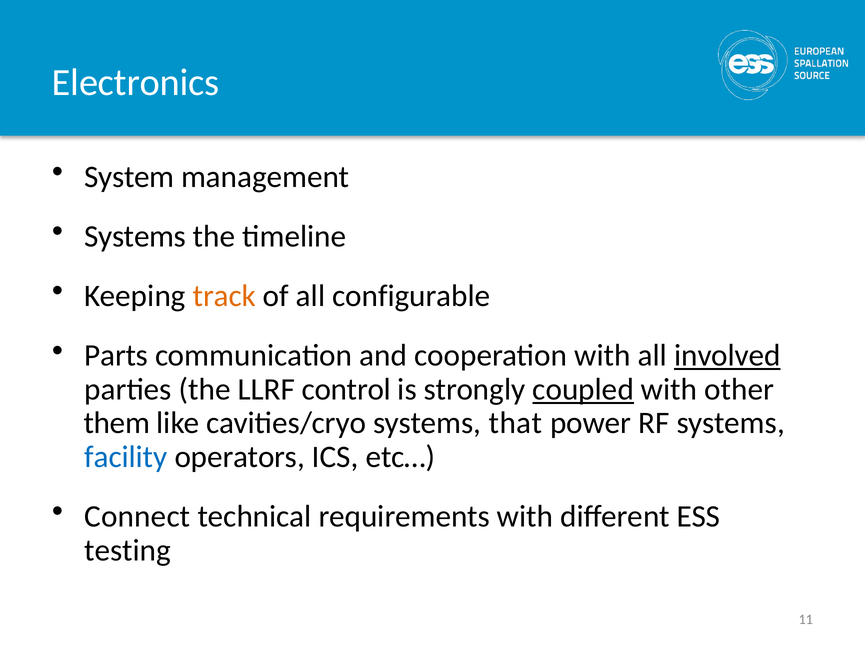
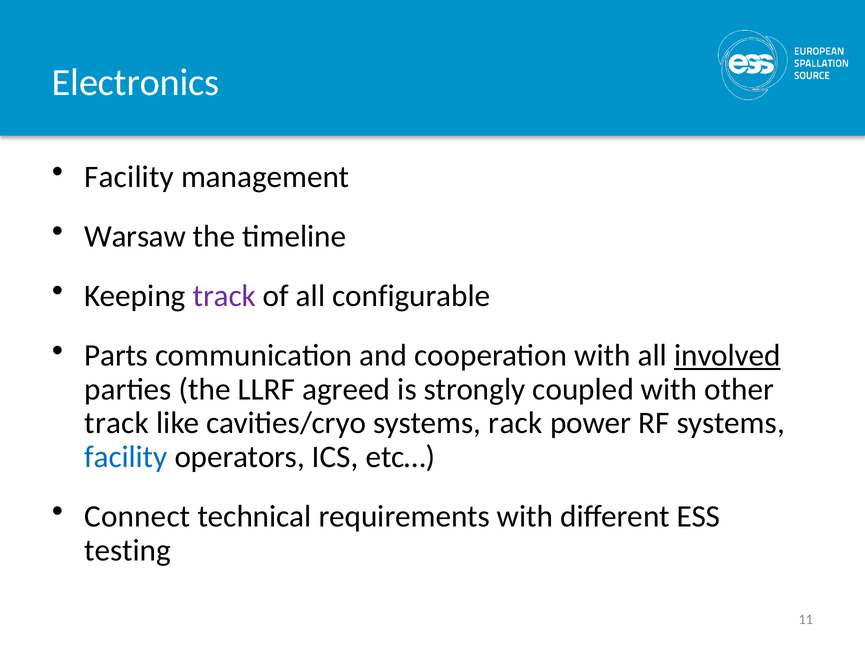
System at (129, 177): System -> Facility
Systems at (135, 236): Systems -> Warsaw
track at (224, 296) colour: orange -> purple
control: control -> agreed
coupled underline: present -> none
them at (117, 423): them -> track
that: that -> rack
